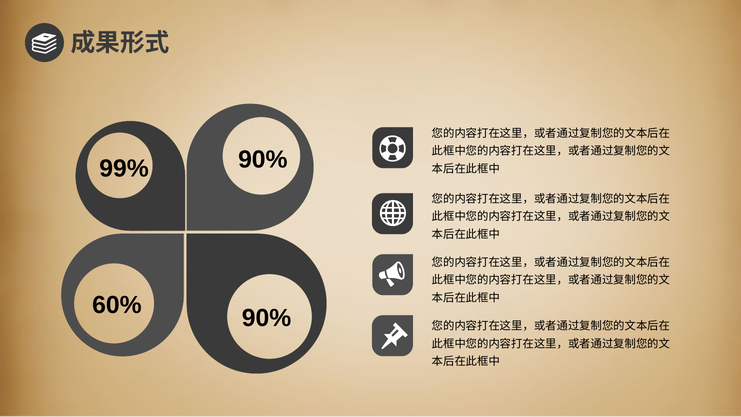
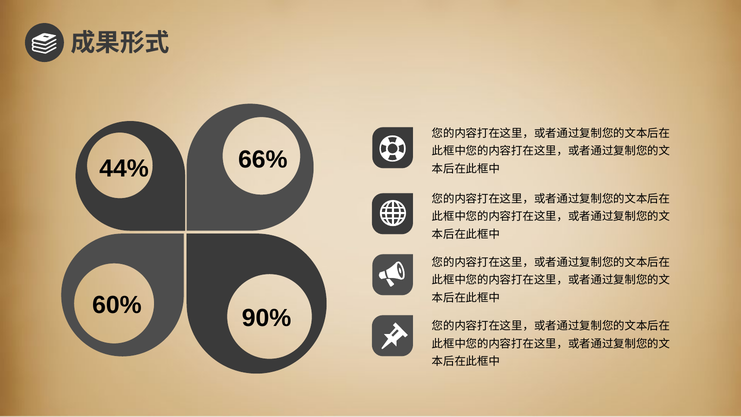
90% at (263, 160): 90% -> 66%
99%: 99% -> 44%
